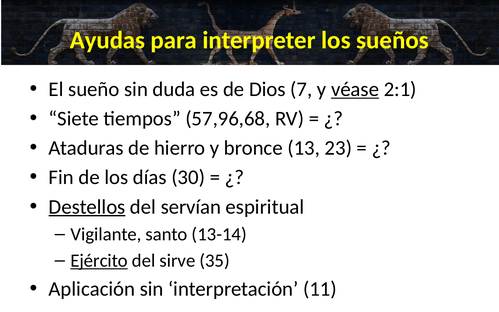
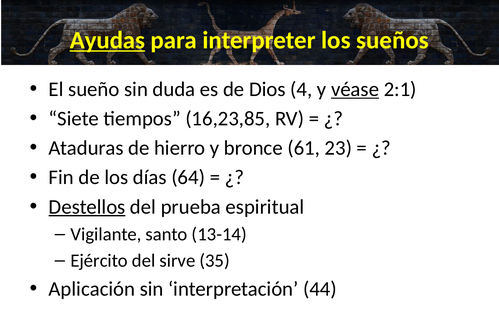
Ayudas underline: none -> present
7: 7 -> 4
57,96,68: 57,96,68 -> 16,23,85
13: 13 -> 61
30: 30 -> 64
servían: servían -> prueba
Ejército underline: present -> none
11: 11 -> 44
